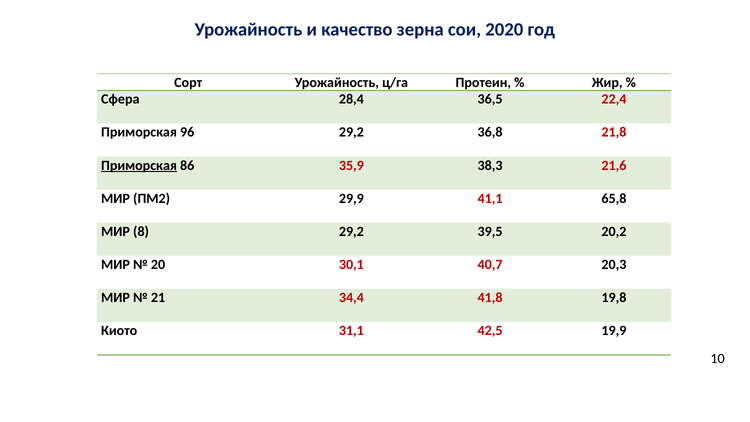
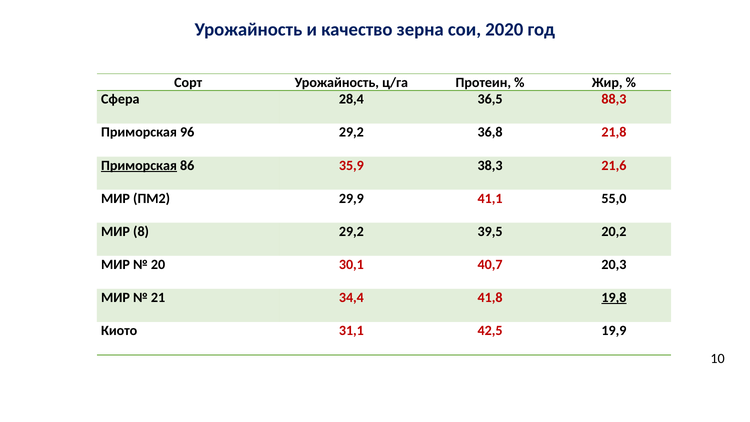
22,4: 22,4 -> 88,3
65,8: 65,8 -> 55,0
19,8 underline: none -> present
